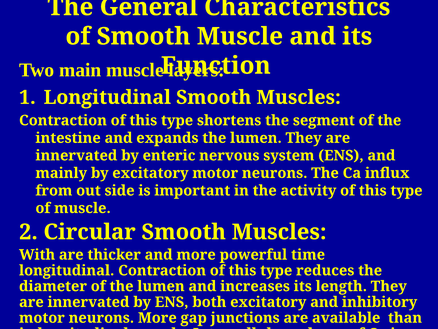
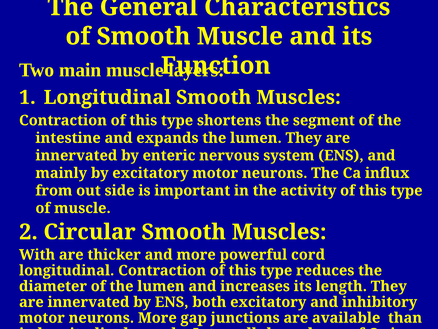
time: time -> cord
